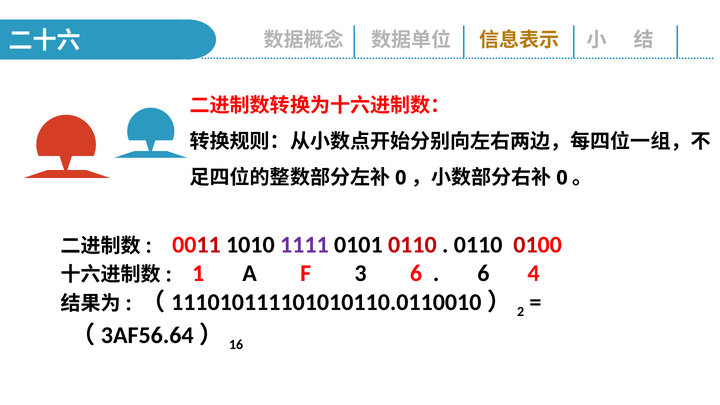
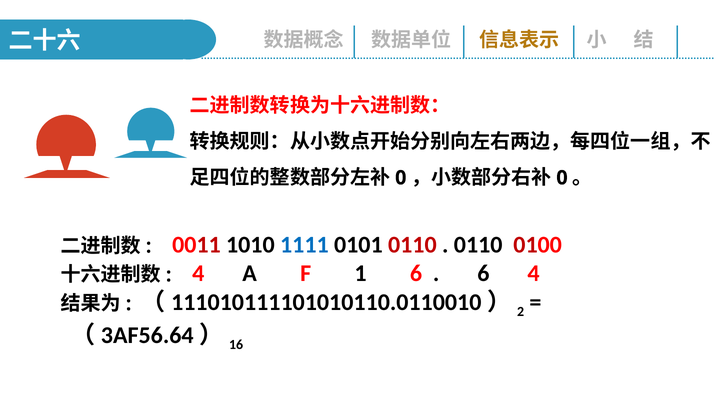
1111 colour: purple -> blue
1 at (198, 274): 1 -> 4
3: 3 -> 1
